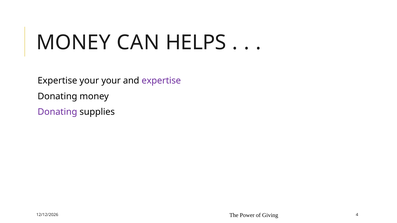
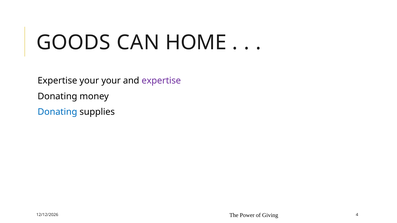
MONEY at (73, 43): MONEY -> GOODS
HELPS: HELPS -> HOME
Donating at (57, 112) colour: purple -> blue
